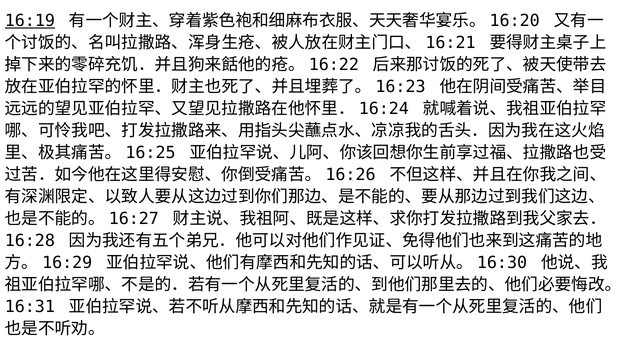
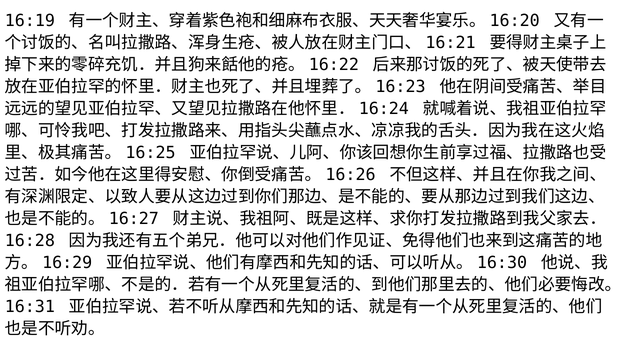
16:19 underline: present -> none
